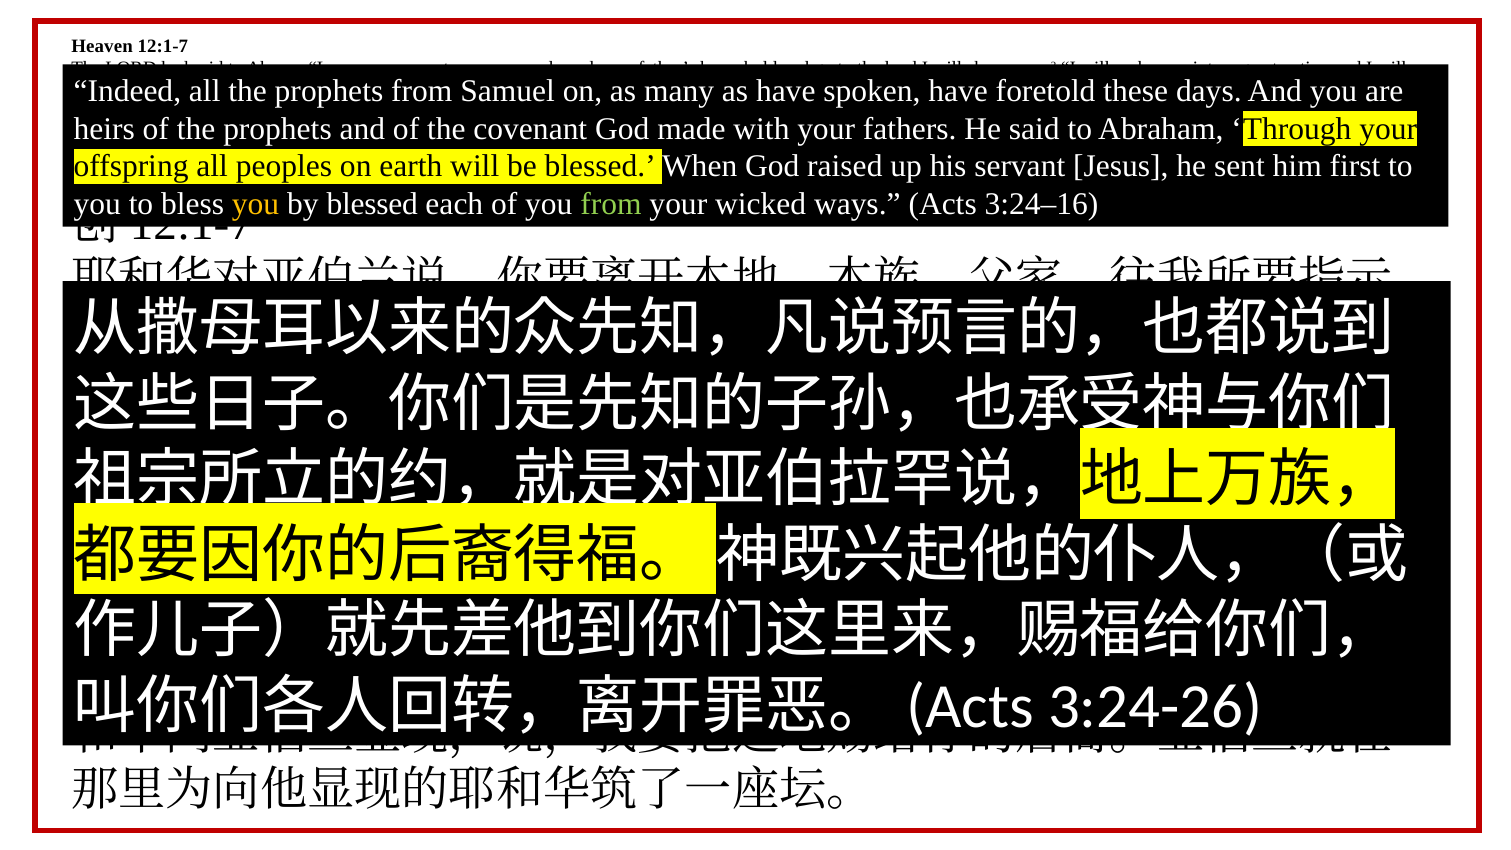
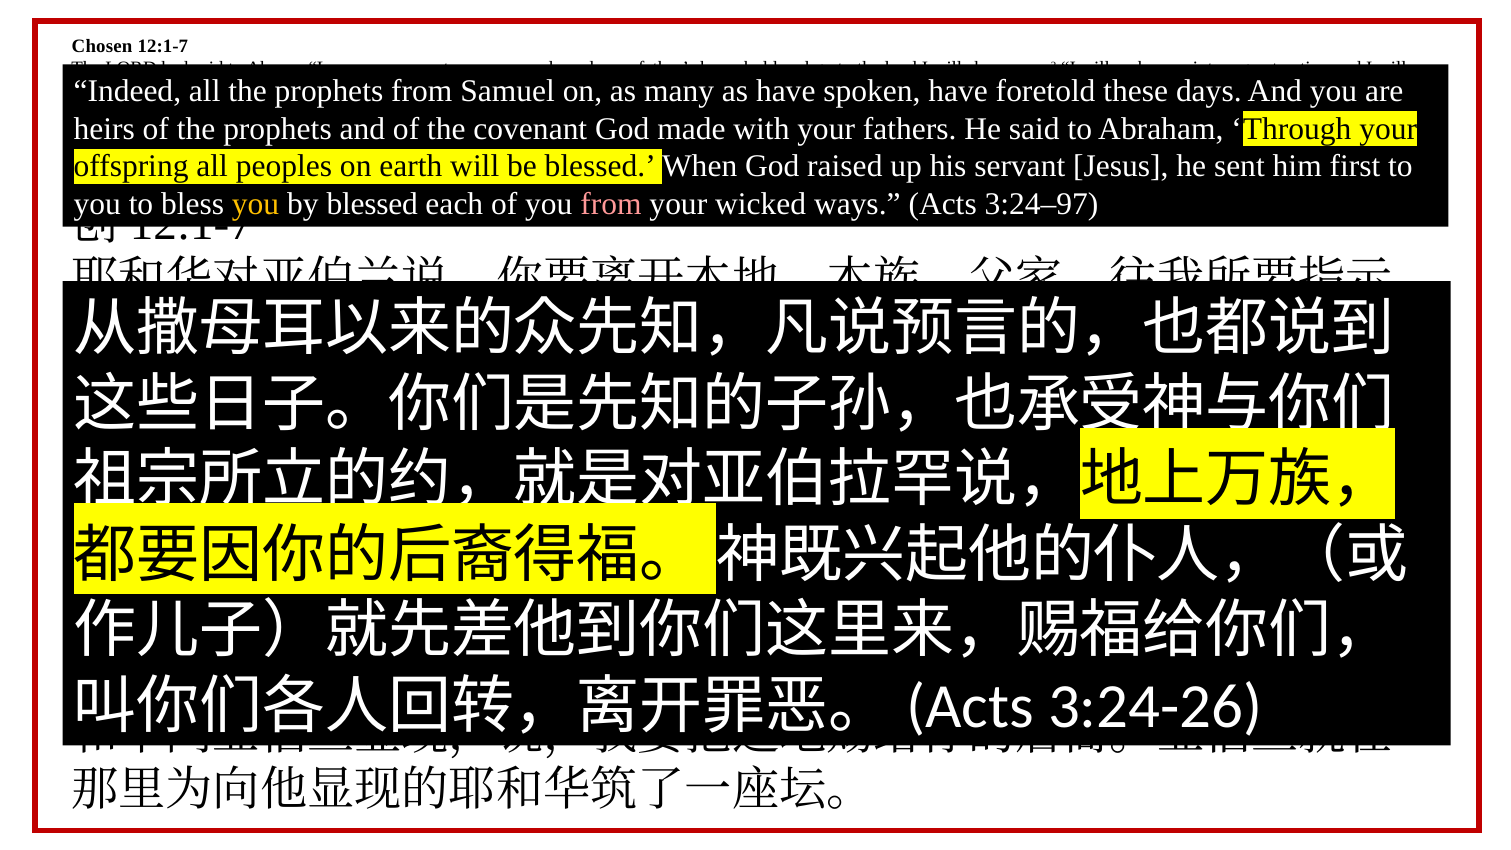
Heaven: Heaven -> Chosen
from at (611, 204) colour: light green -> pink
3:24–16: 3:24–16 -> 3:24–97
